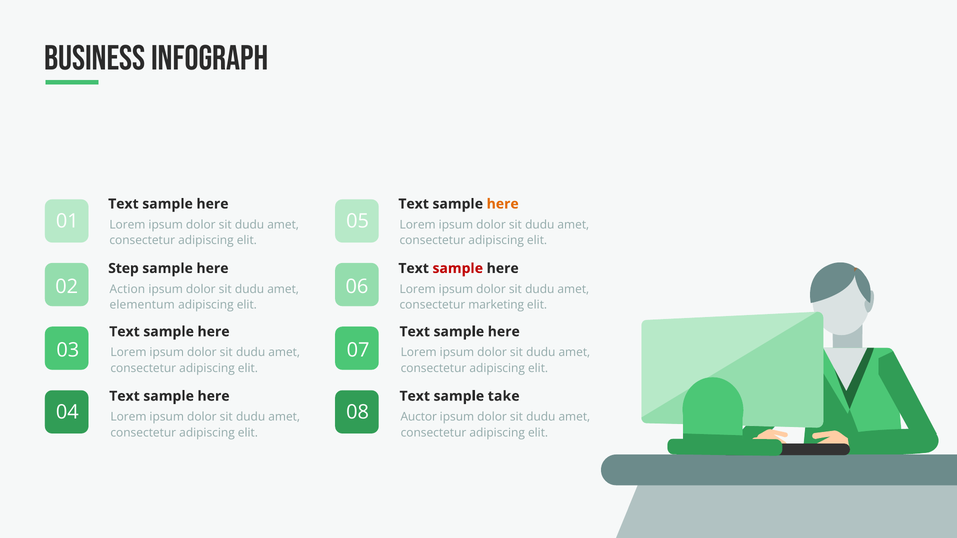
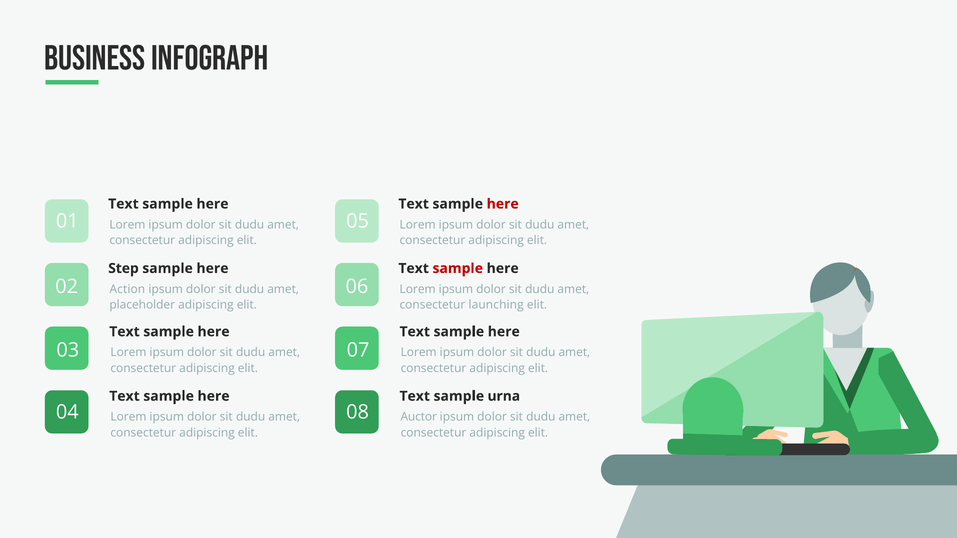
here at (503, 204) colour: orange -> red
elementum: elementum -> placeholder
marketing: marketing -> launching
take: take -> urna
